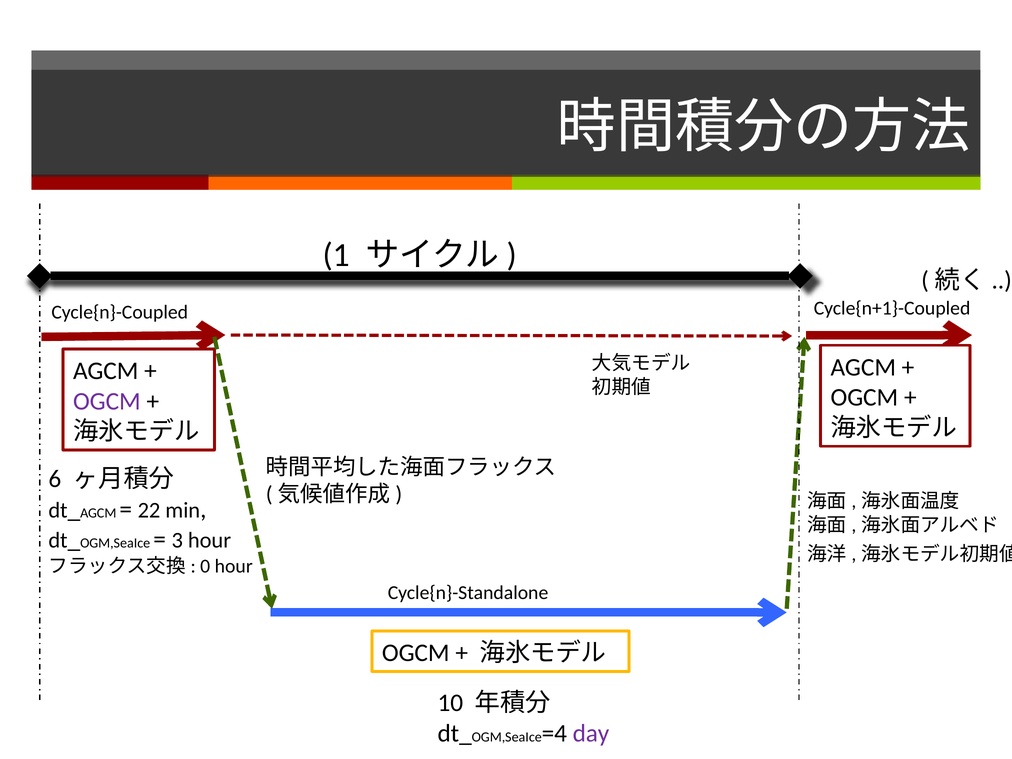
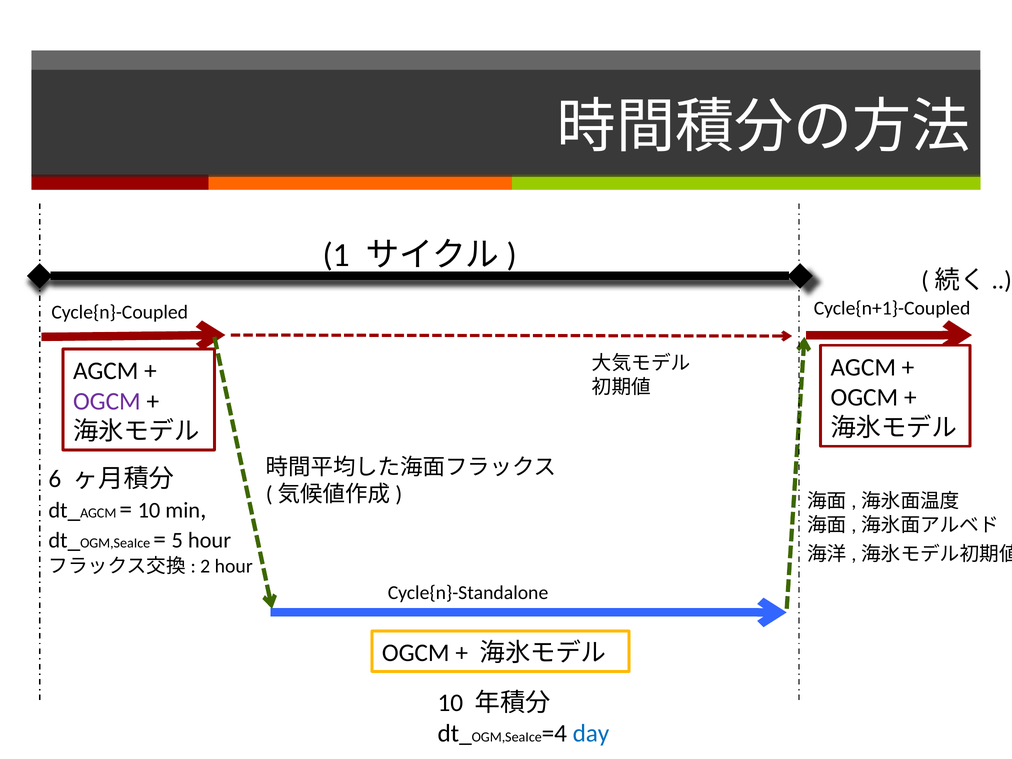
22 at (149, 510): 22 -> 10
3: 3 -> 5
0: 0 -> 2
day colour: purple -> blue
